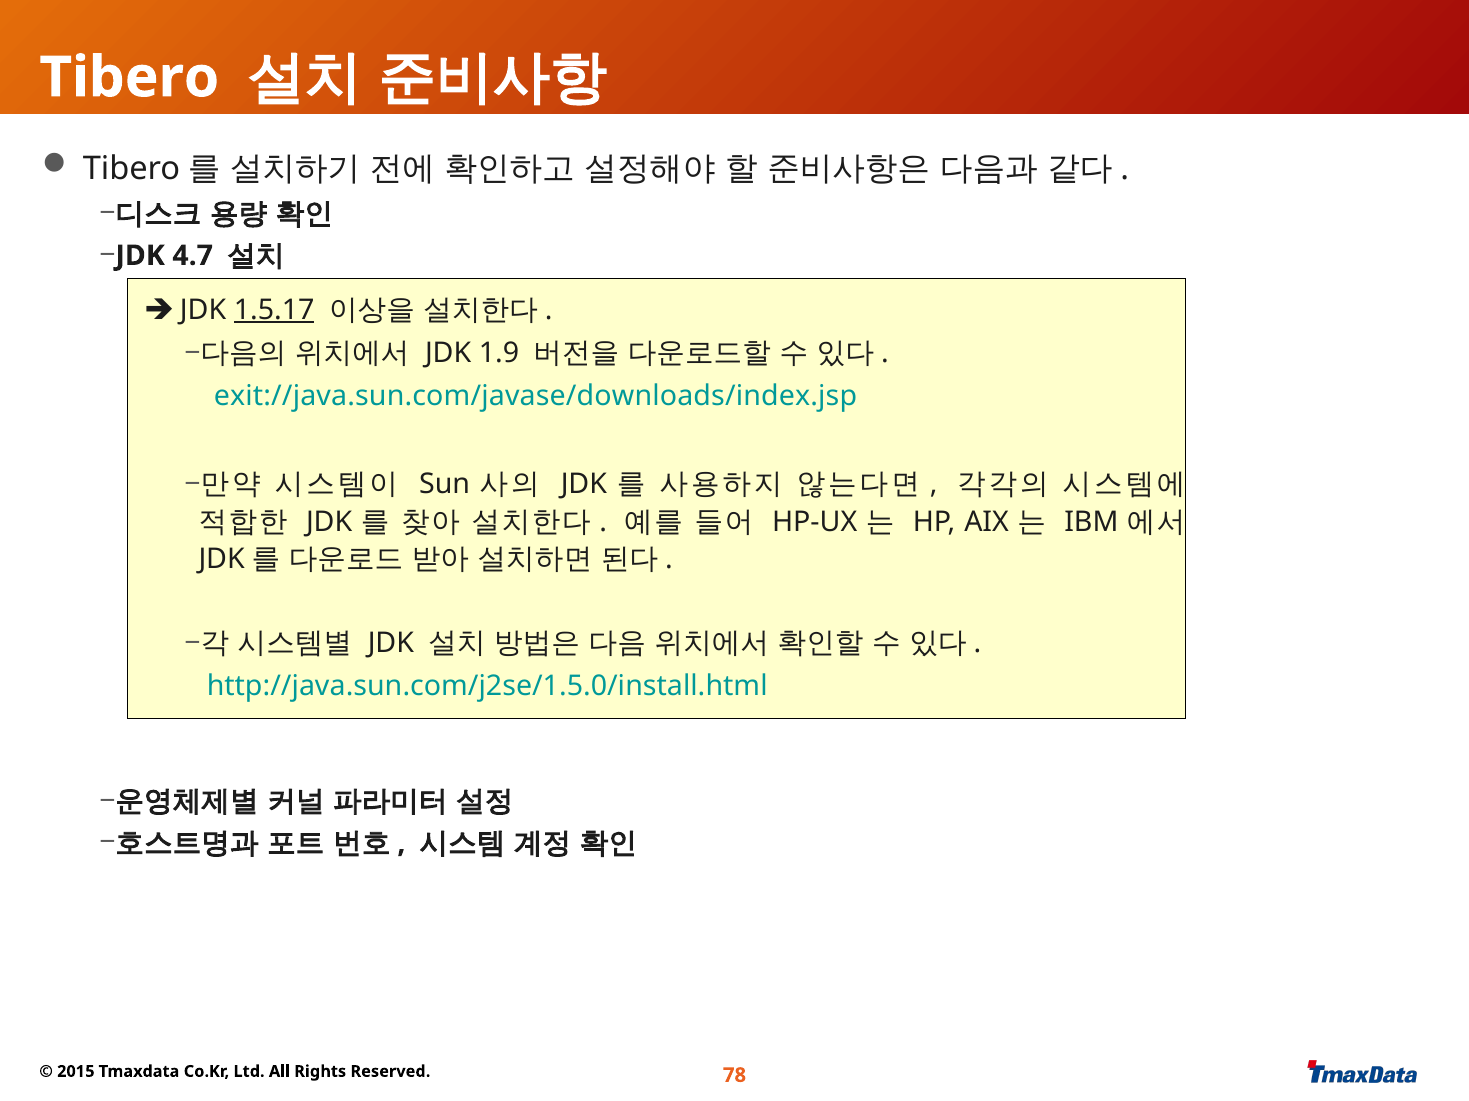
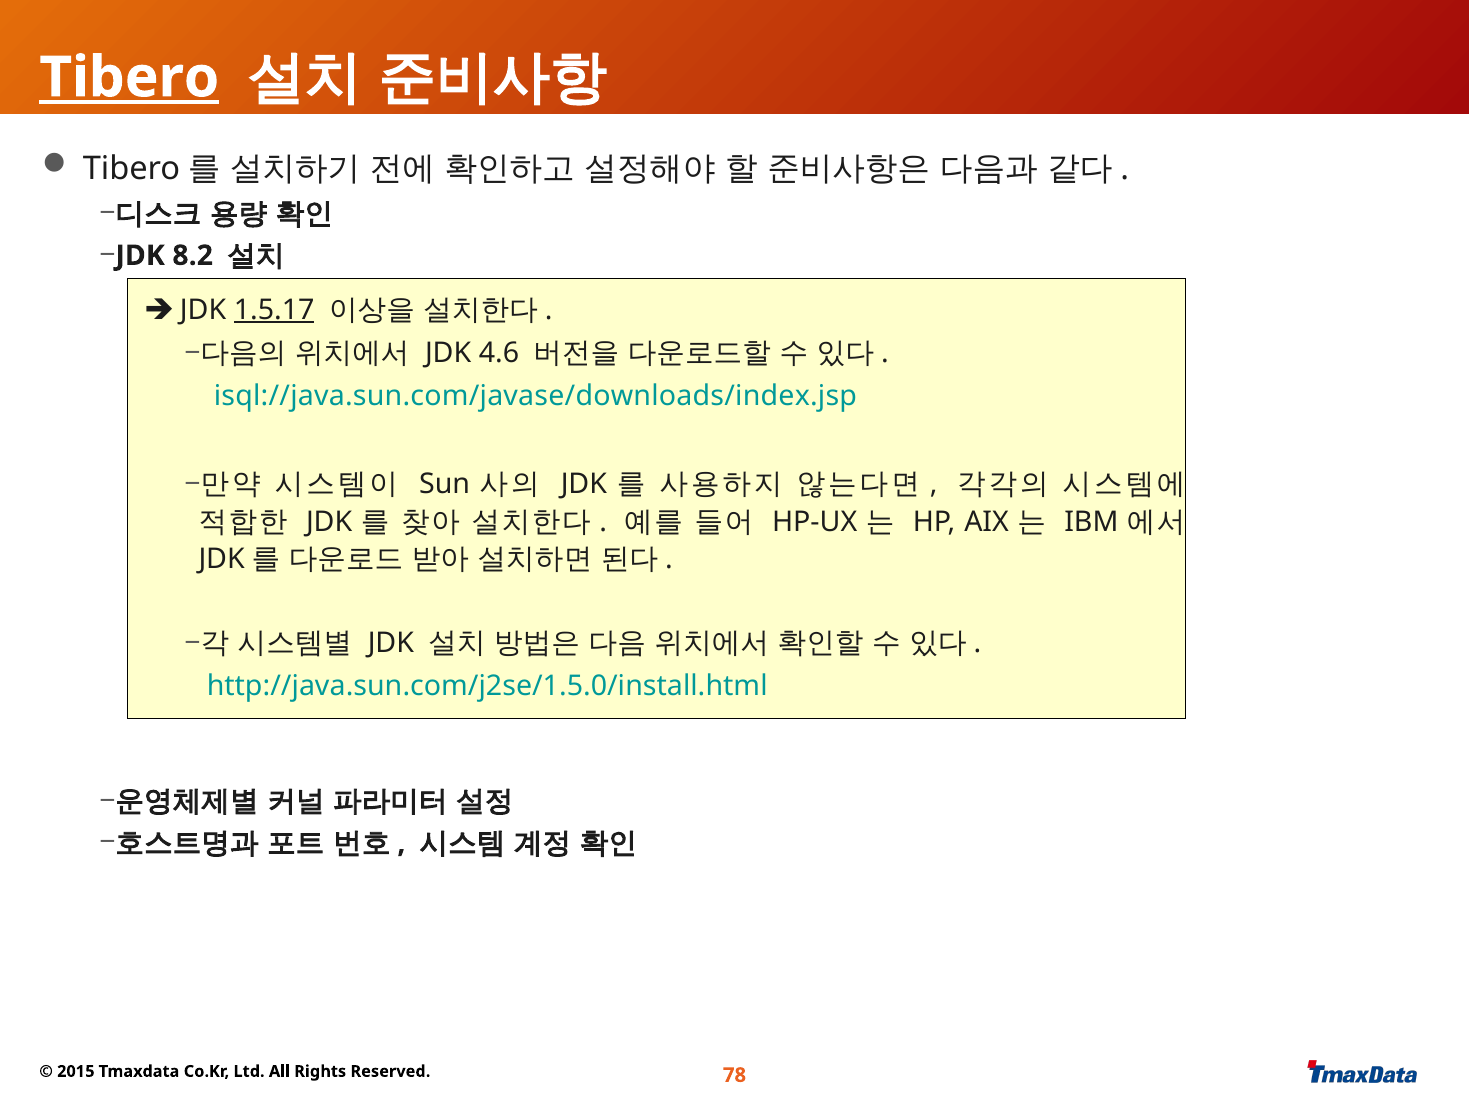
Tibero underline: none -> present
4.7: 4.7 -> 8.2
1.9: 1.9 -> 4.6
exit://java.sun.com/javase/downloads/index.jsp: exit://java.sun.com/javase/downloads/index.jsp -> isql://java.sun.com/javase/downloads/index.jsp
